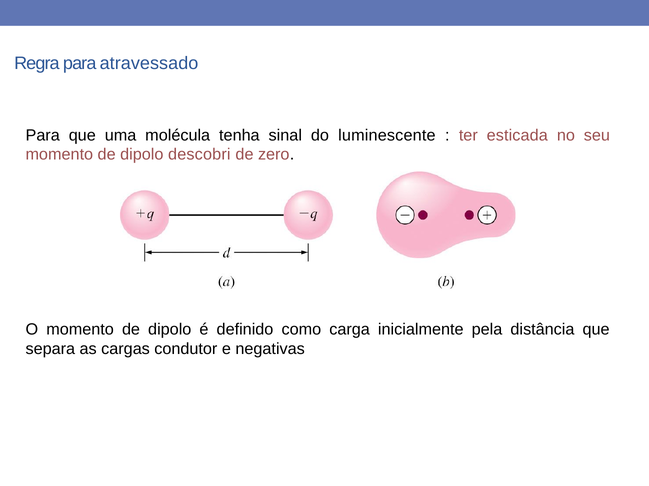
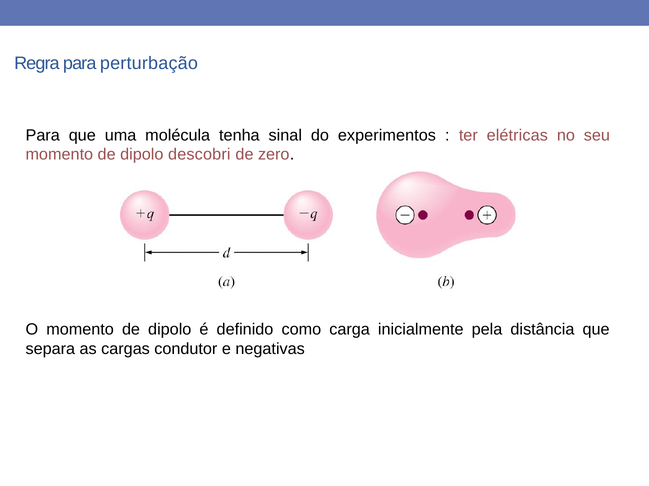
atravessado: atravessado -> perturbação
luminescente: luminescente -> experimentos
esticada: esticada -> elétricas
